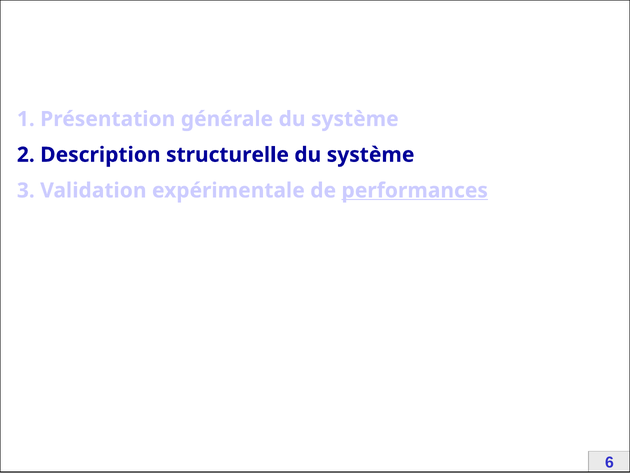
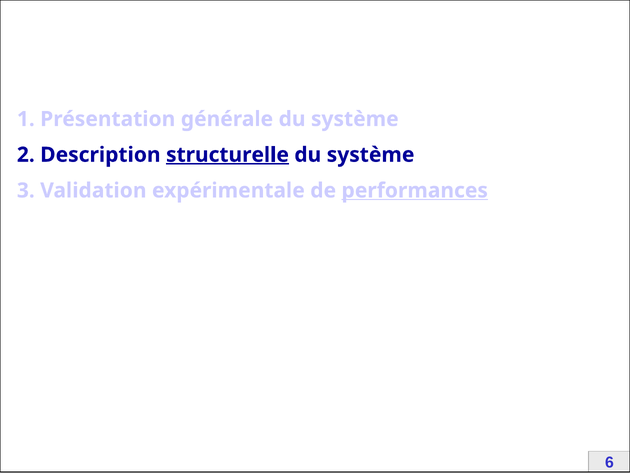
structurelle underline: none -> present
